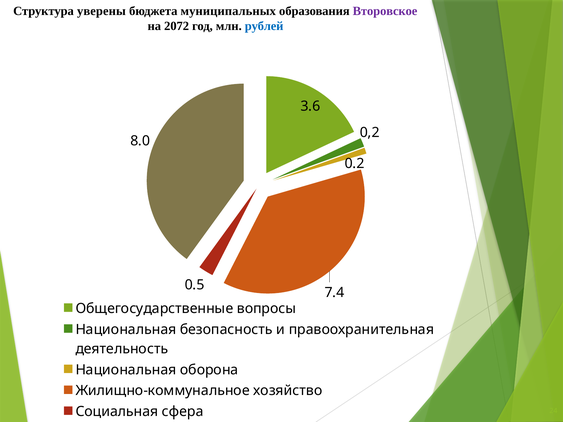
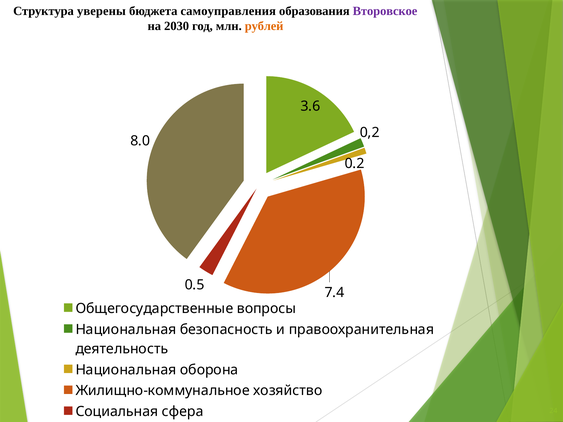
муниципальных: муниципальных -> самоуправления
2072: 2072 -> 2030
рублей colour: blue -> orange
